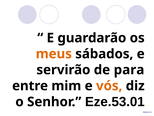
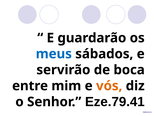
meus colour: orange -> blue
para: para -> boca
Eze.53.01: Eze.53.01 -> Eze.79.41
